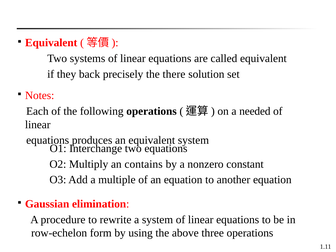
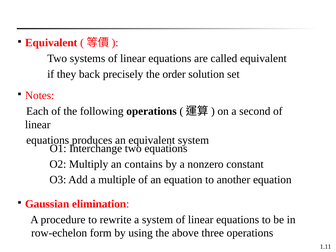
there: there -> order
needed: needed -> second
